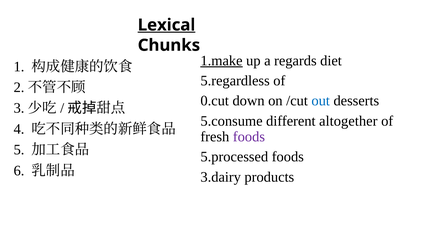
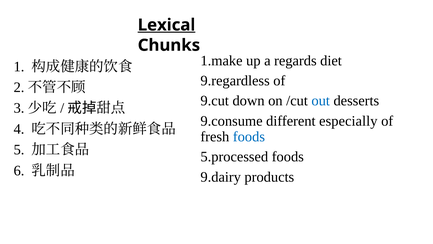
1.make underline: present -> none
5.regardless: 5.regardless -> 9.regardless
0.cut: 0.cut -> 9.cut
5.consume: 5.consume -> 9.consume
altogether: altogether -> especially
foods at (249, 136) colour: purple -> blue
3.dairy: 3.dairy -> 9.dairy
